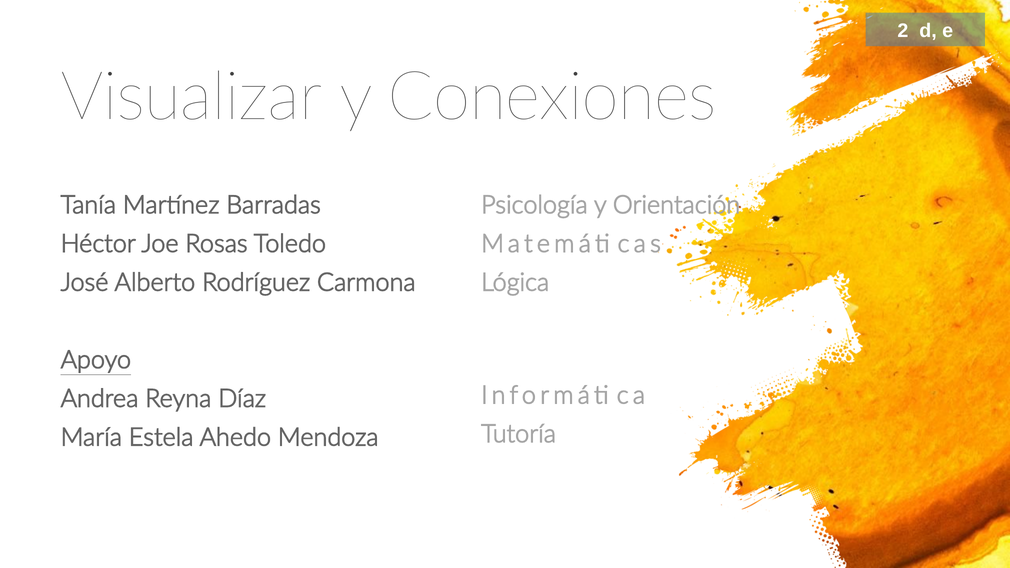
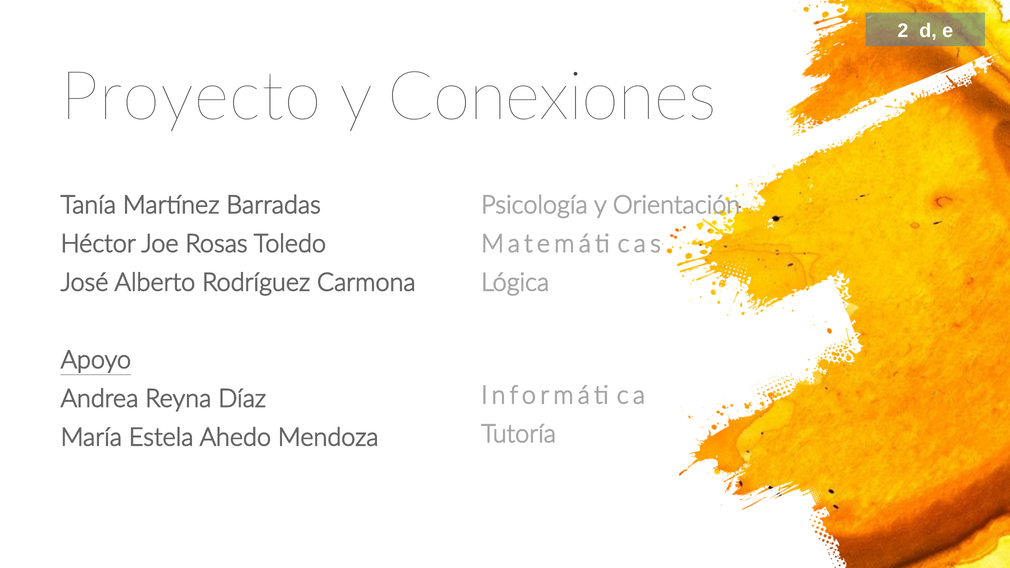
Visualizar: Visualizar -> Proyecto
